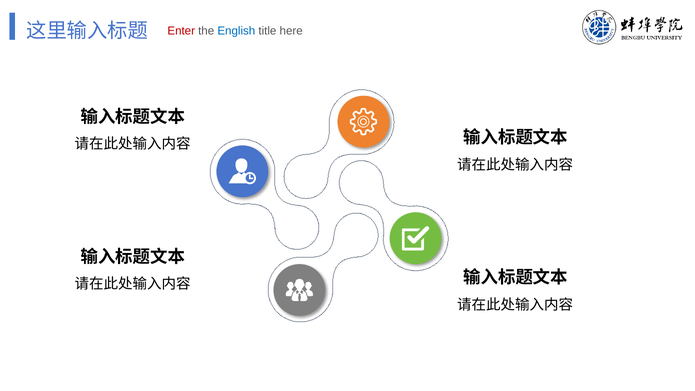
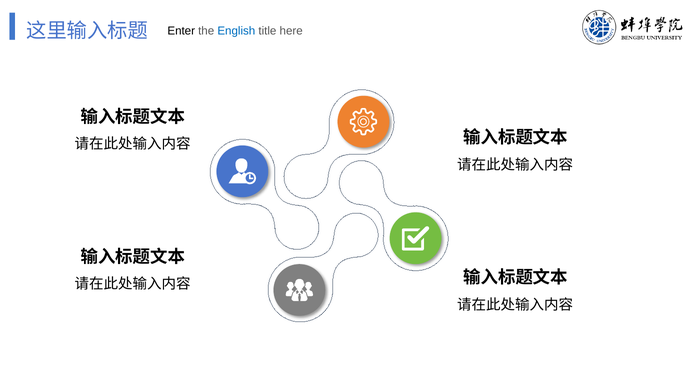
Enter colour: red -> black
